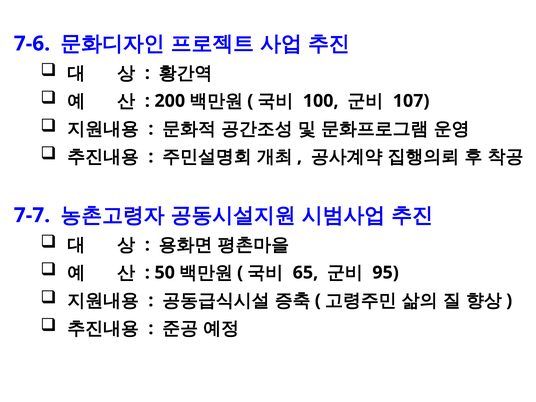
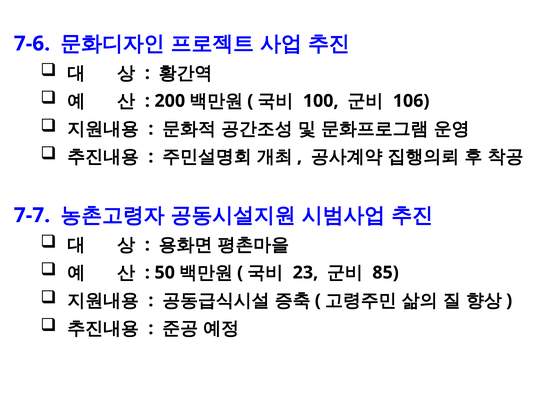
107: 107 -> 106
65: 65 -> 23
95: 95 -> 85
